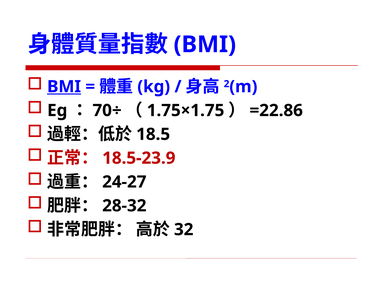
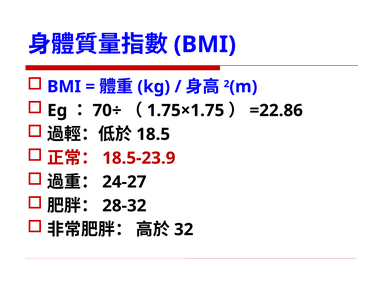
BMI at (64, 86) underline: present -> none
